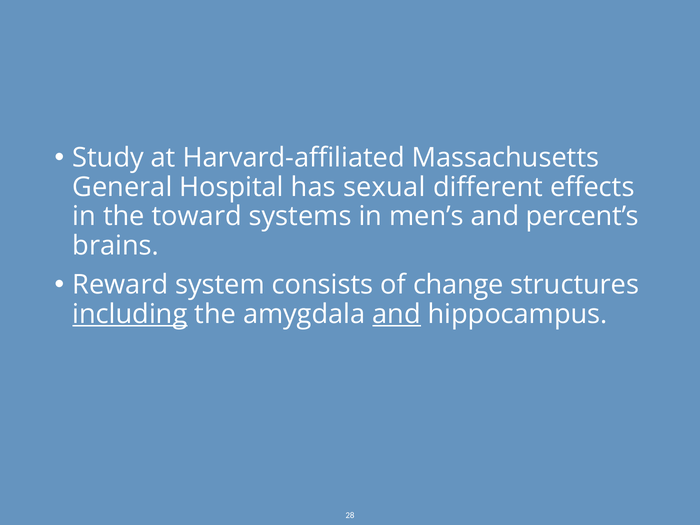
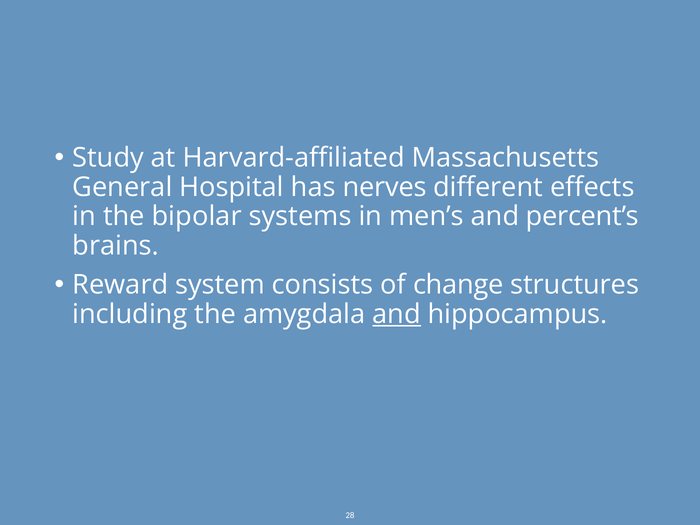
sexual: sexual -> nerves
toward: toward -> bipolar
including underline: present -> none
